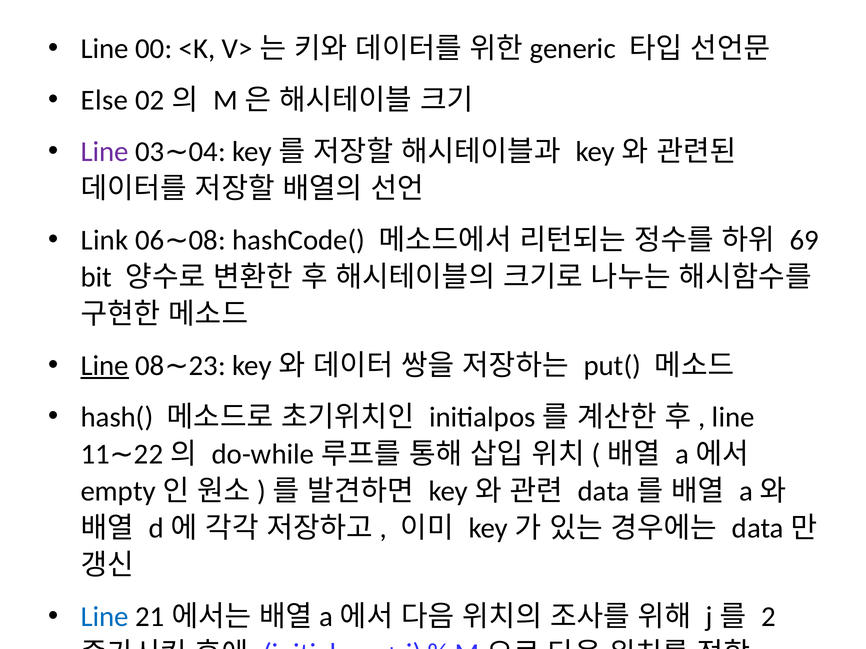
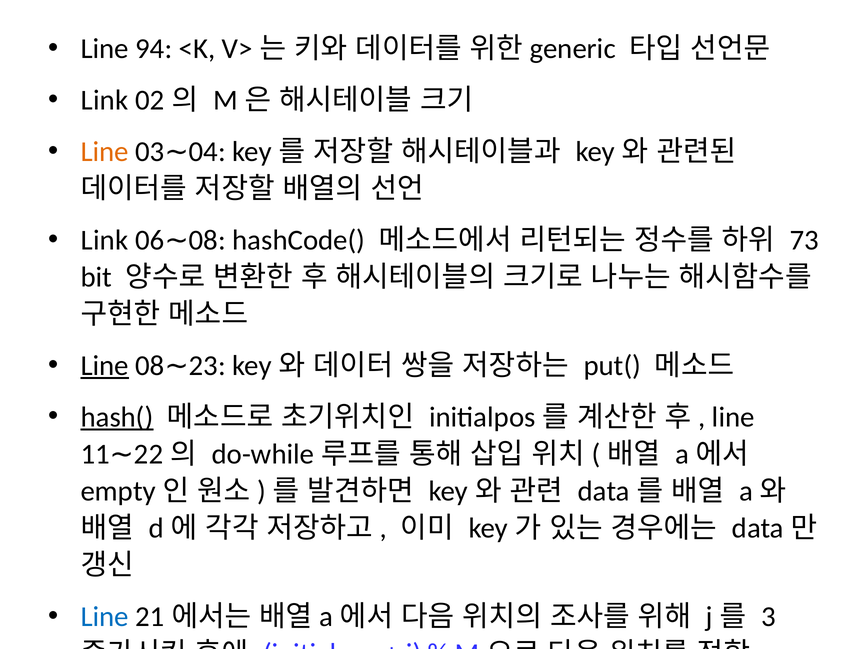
00: 00 -> 94
Else at (105, 100): Else -> Link
Line at (105, 152) colour: purple -> orange
69: 69 -> 73
hash( underline: none -> present
2: 2 -> 3
